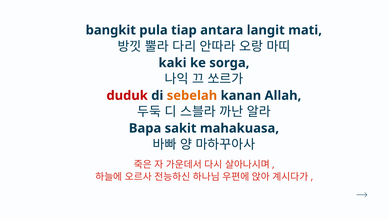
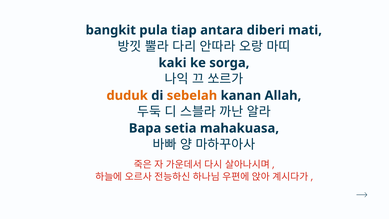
langit: langit -> diberi
duduk colour: red -> orange
sakit: sakit -> setia
